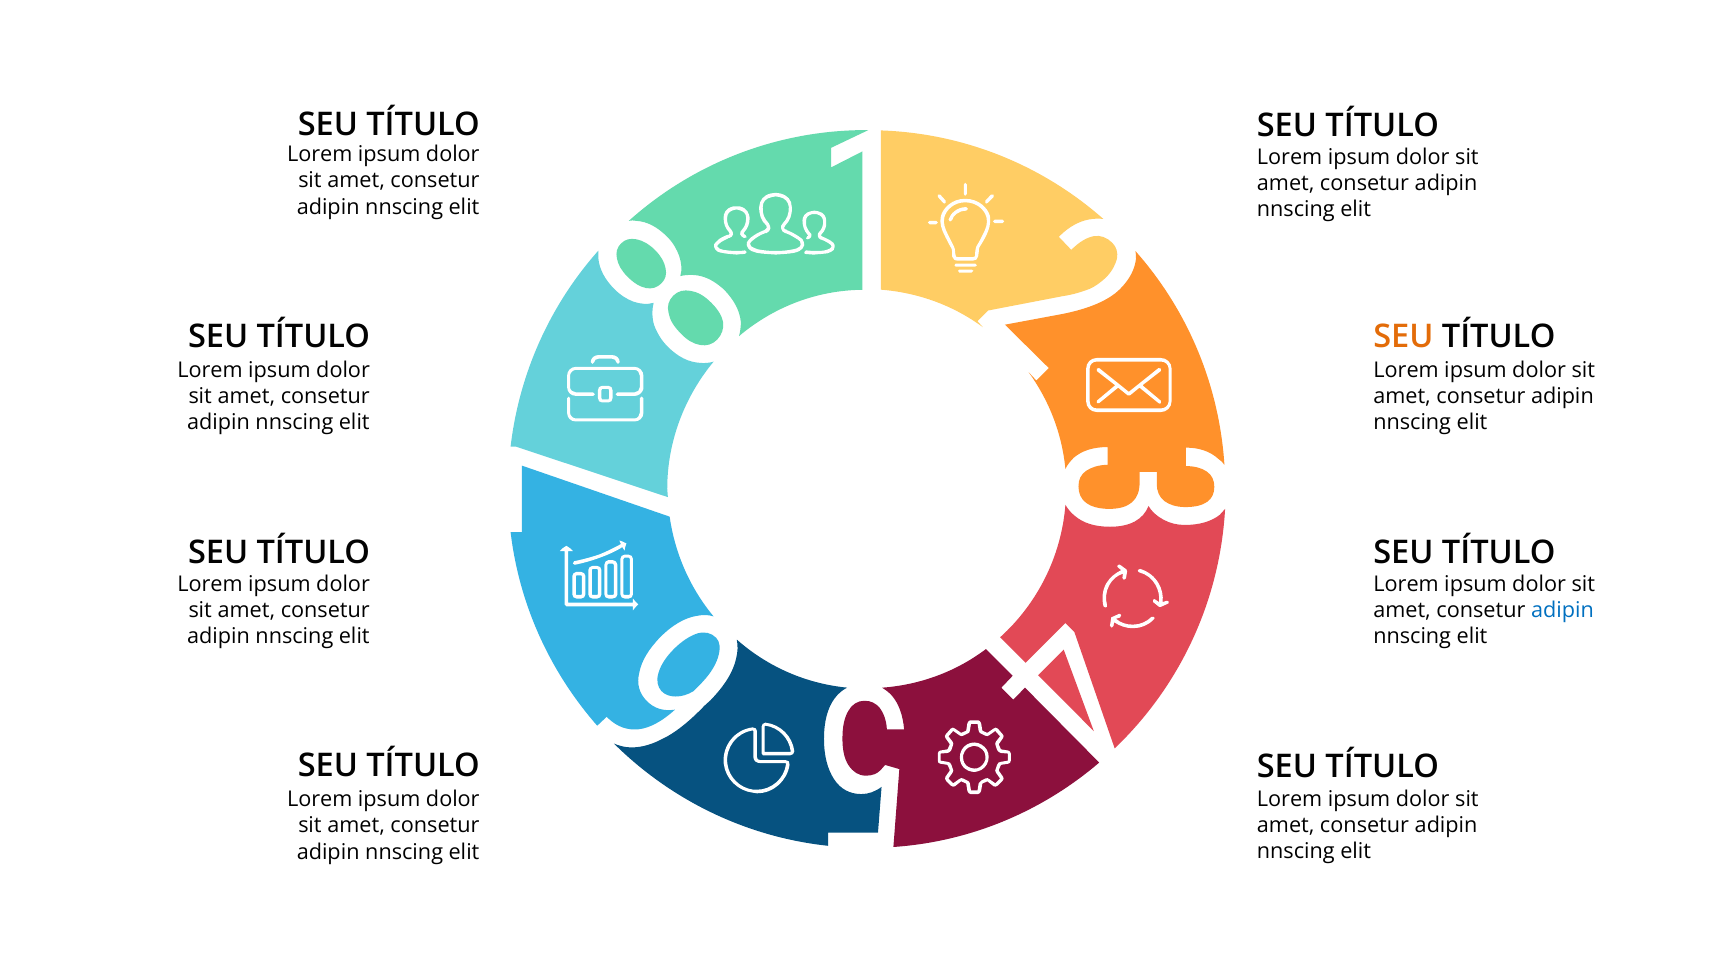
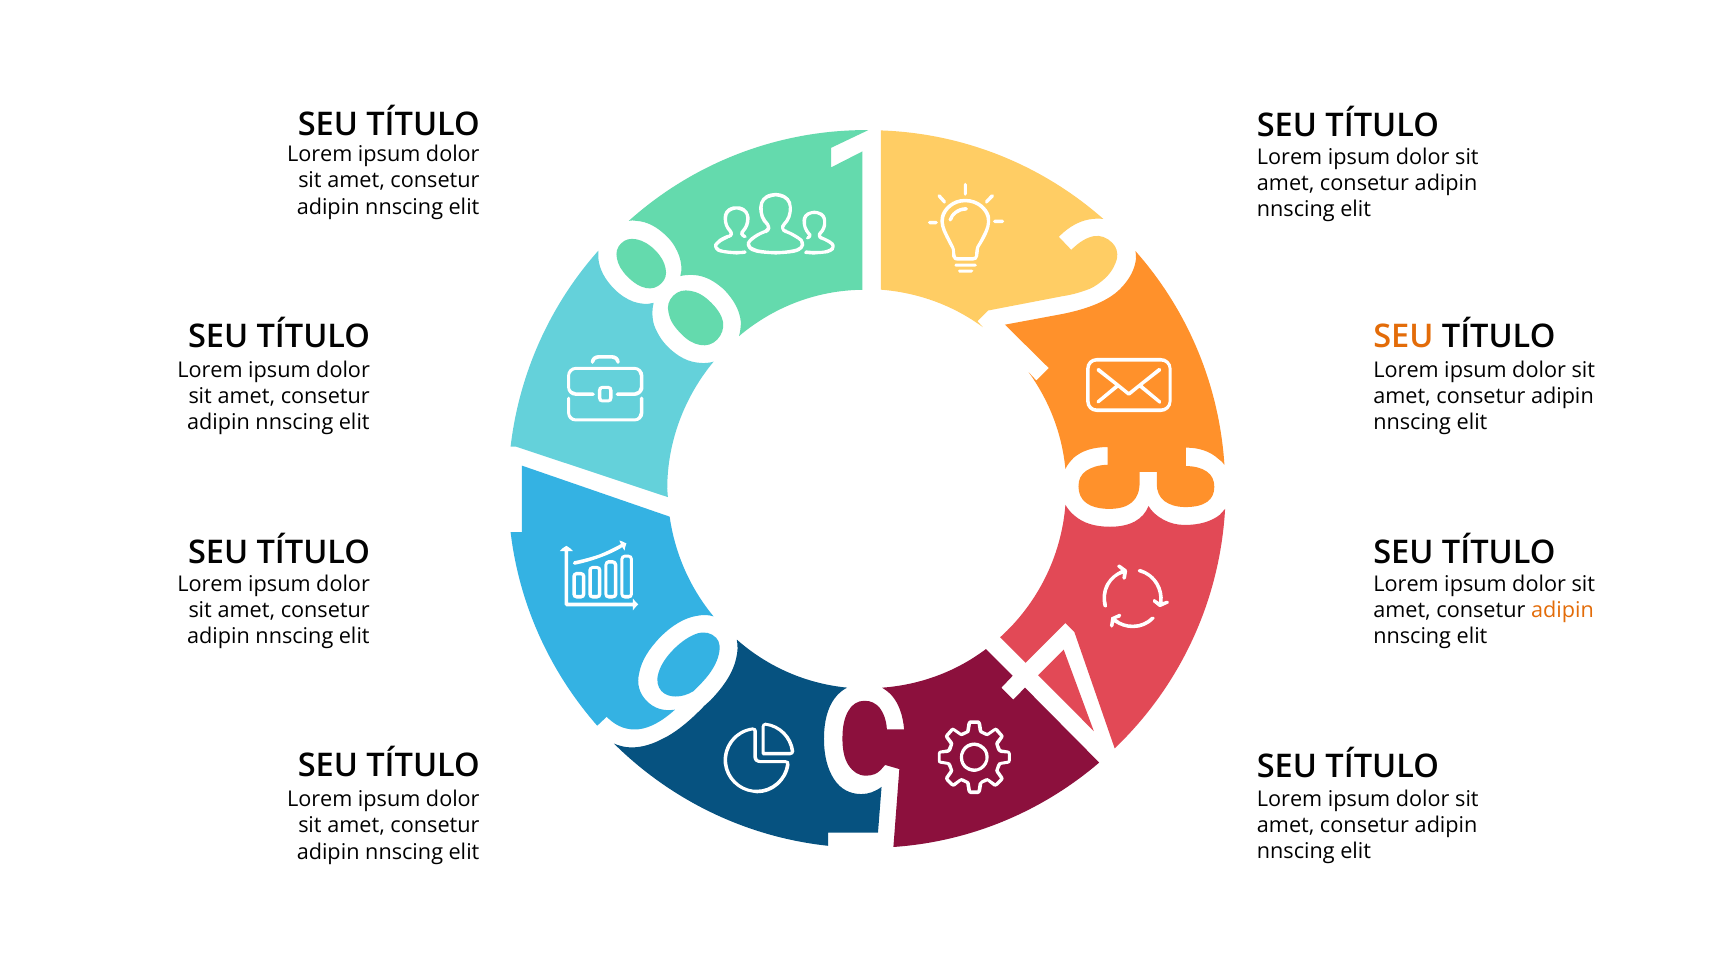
adipin at (1562, 610) colour: blue -> orange
